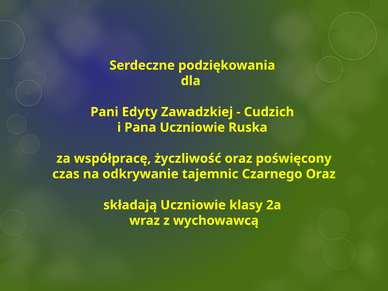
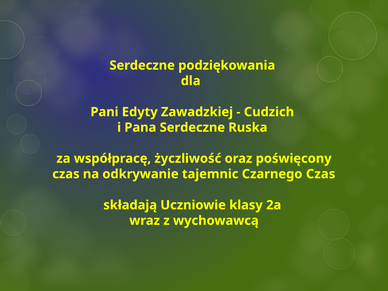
Pana Uczniowie: Uczniowie -> Serdeczne
Czarnego Oraz: Oraz -> Czas
